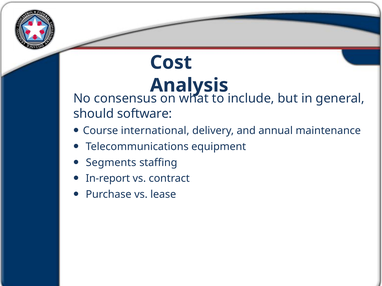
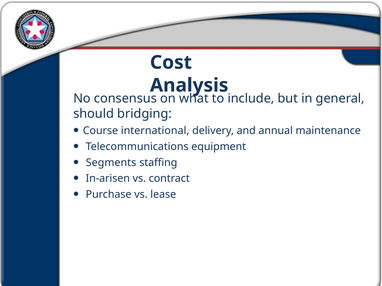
software: software -> bridging
In-report: In-report -> In-arisen
